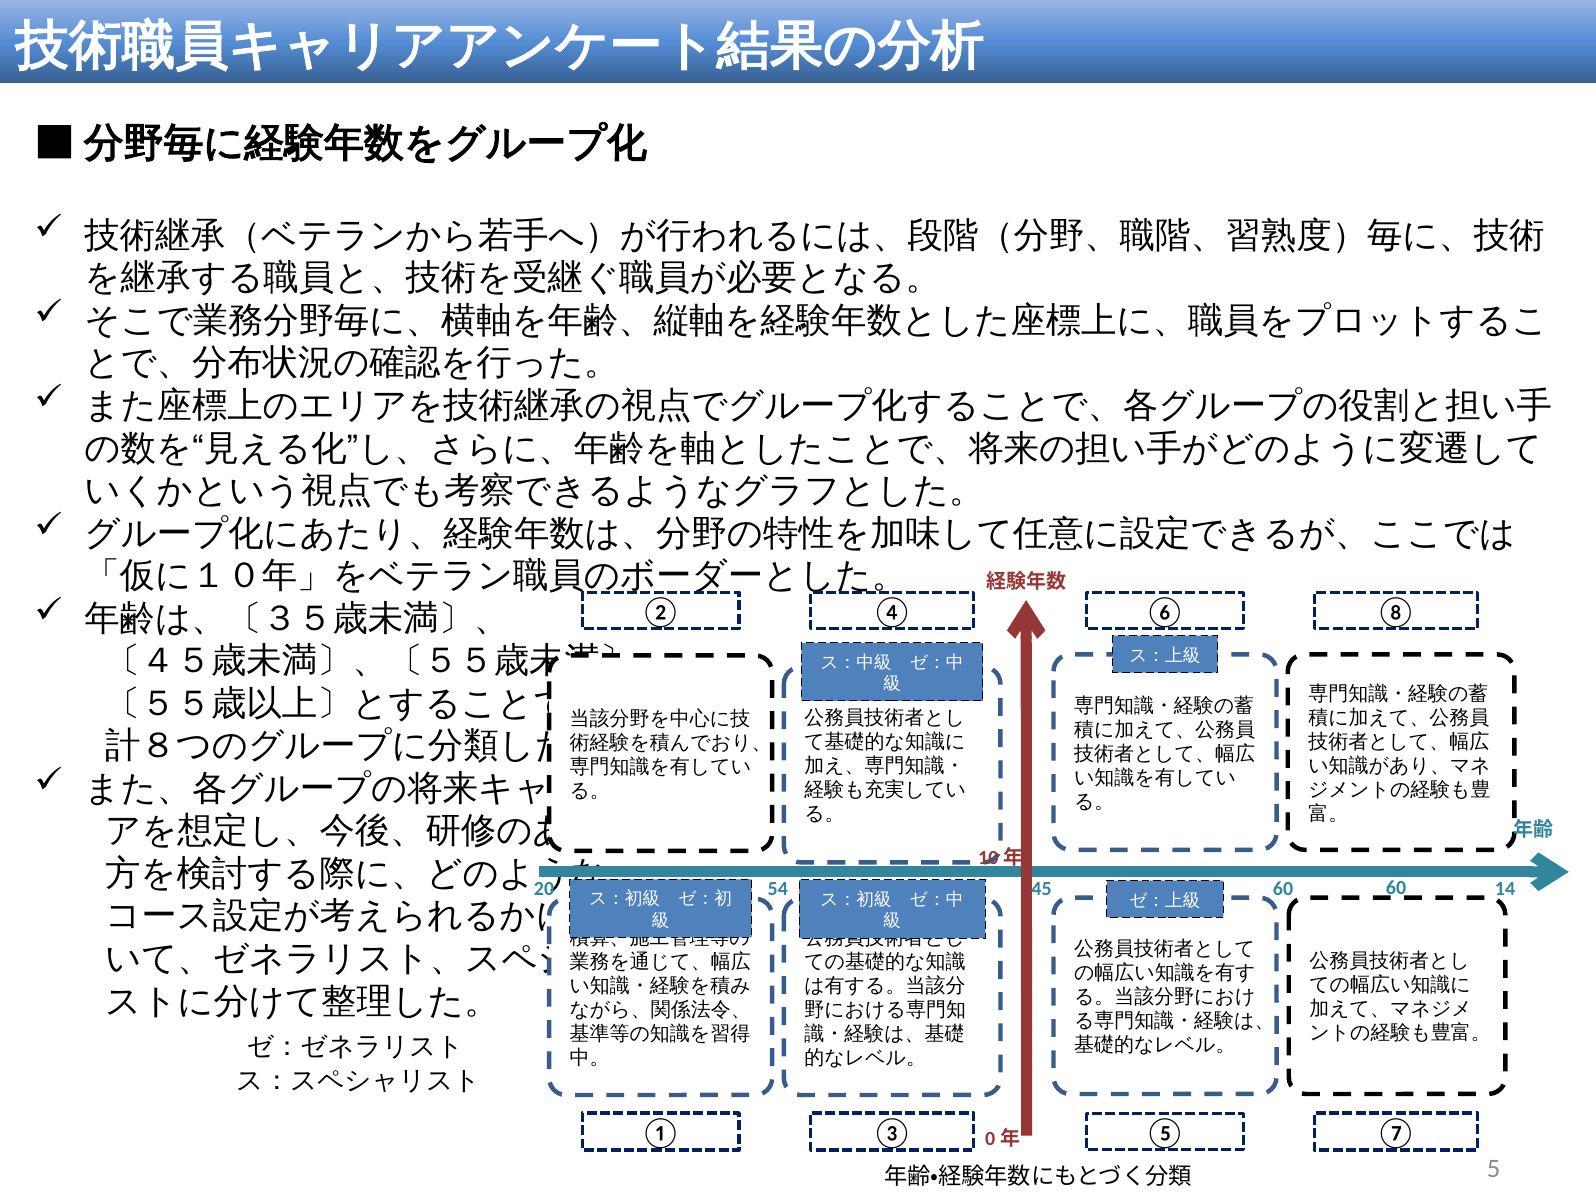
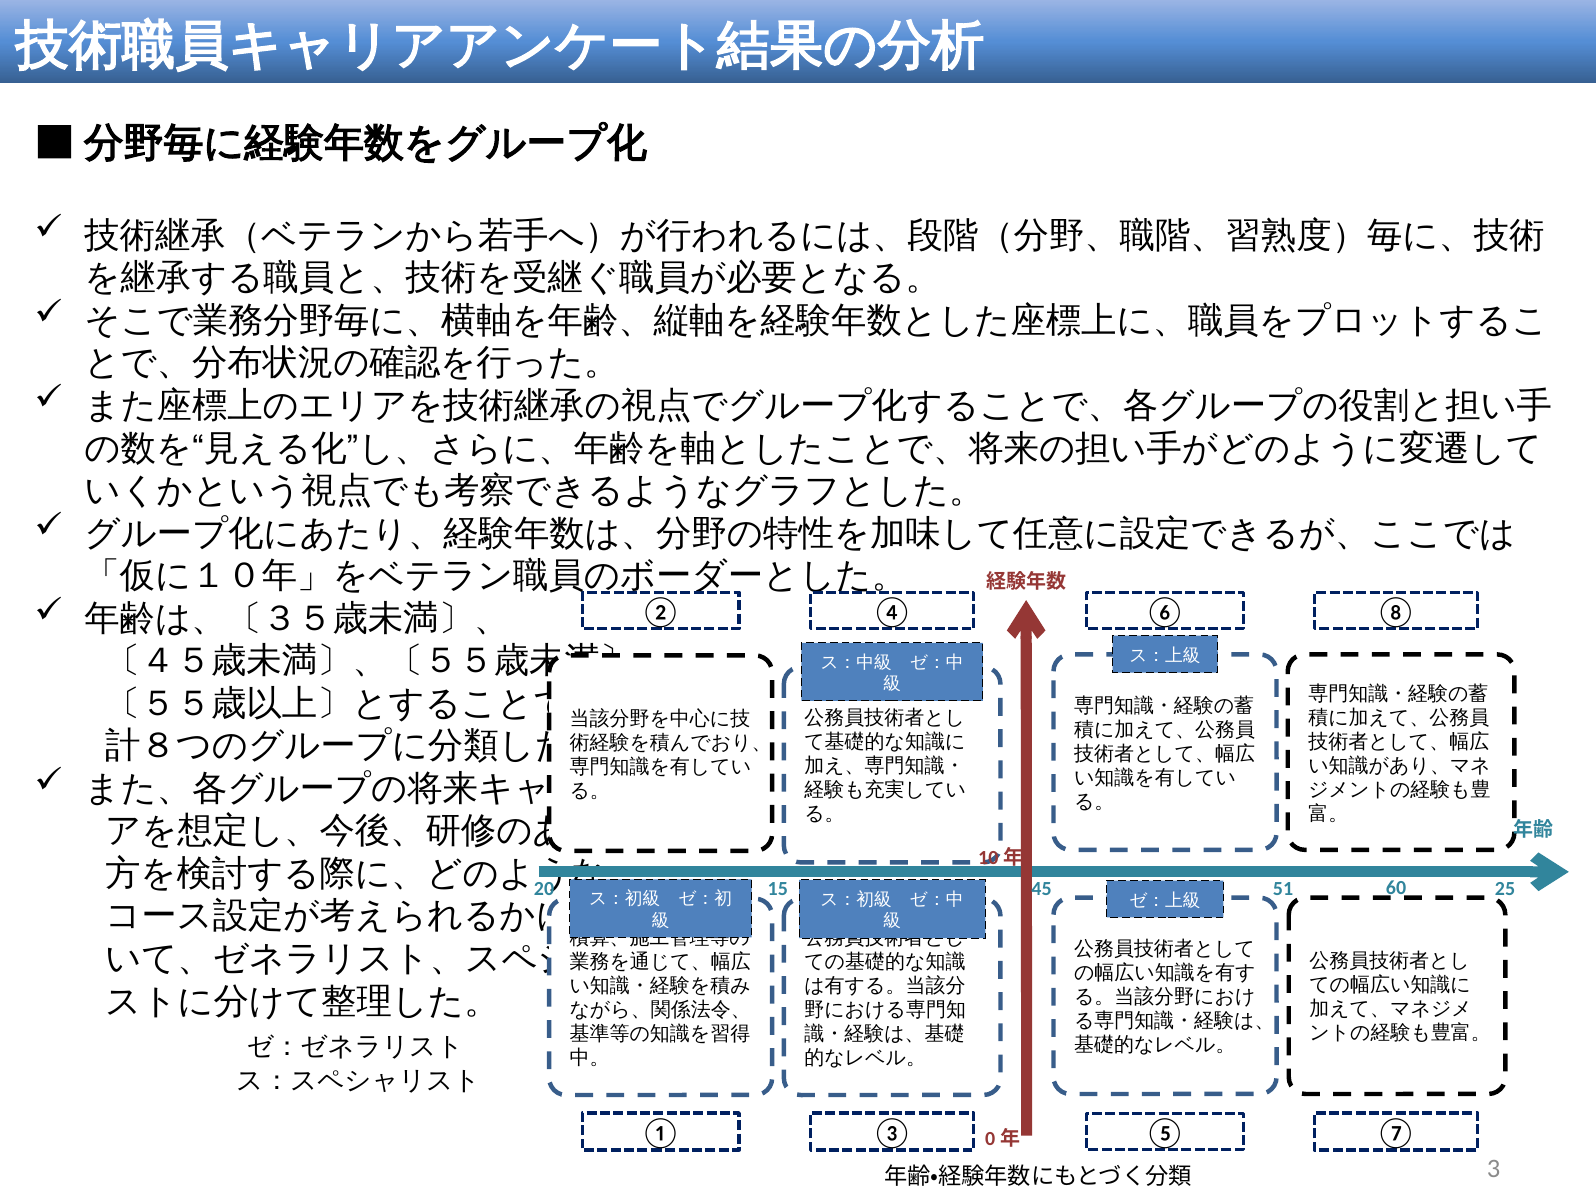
54: 54 -> 15
45 60: 60 -> 51
14: 14 -> 25
5: 5 -> 3
